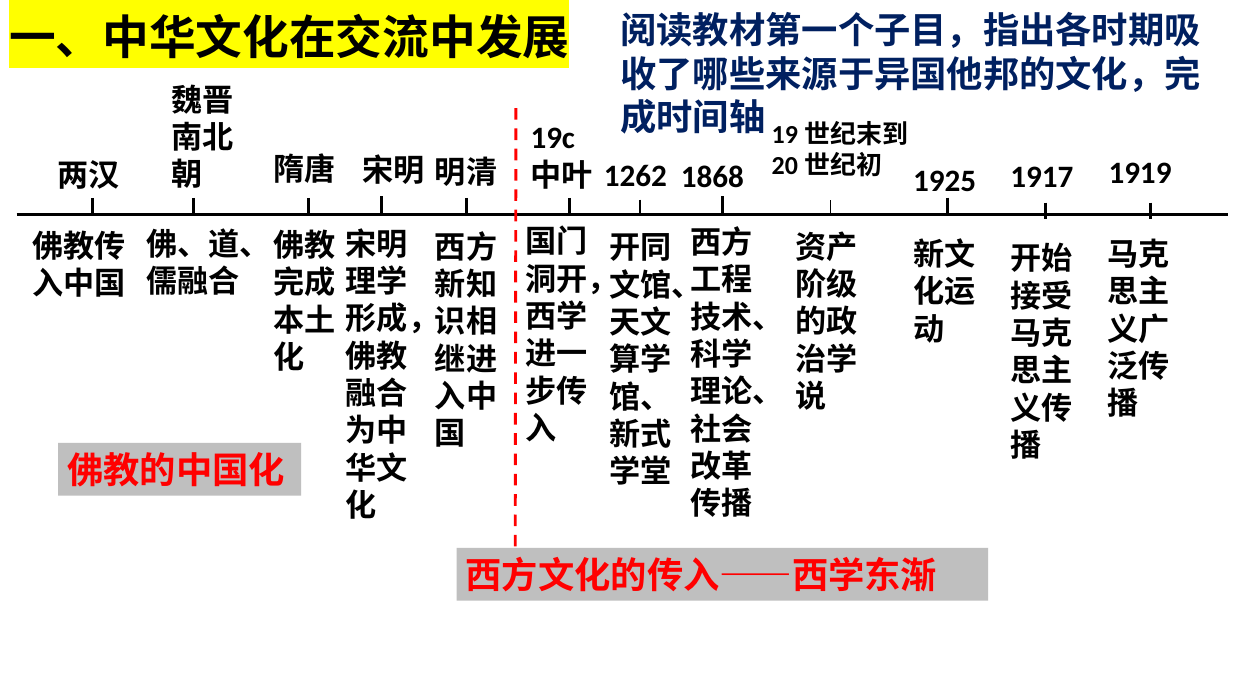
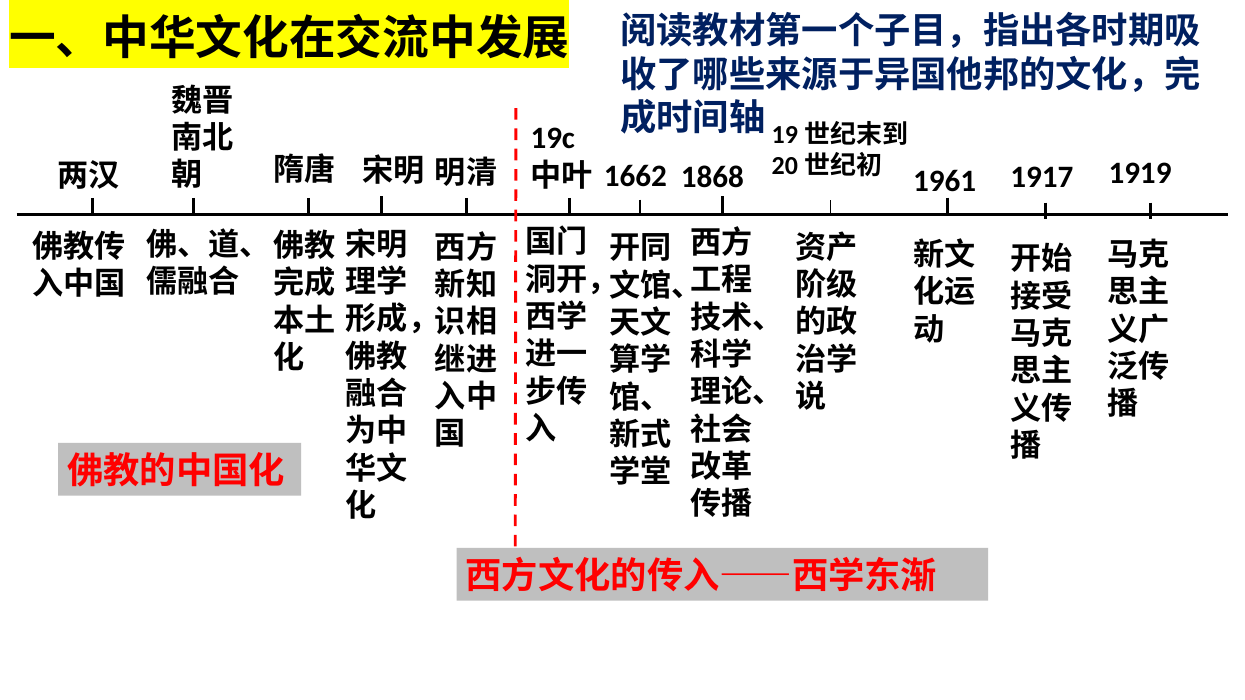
1262: 1262 -> 1662
1925: 1925 -> 1961
